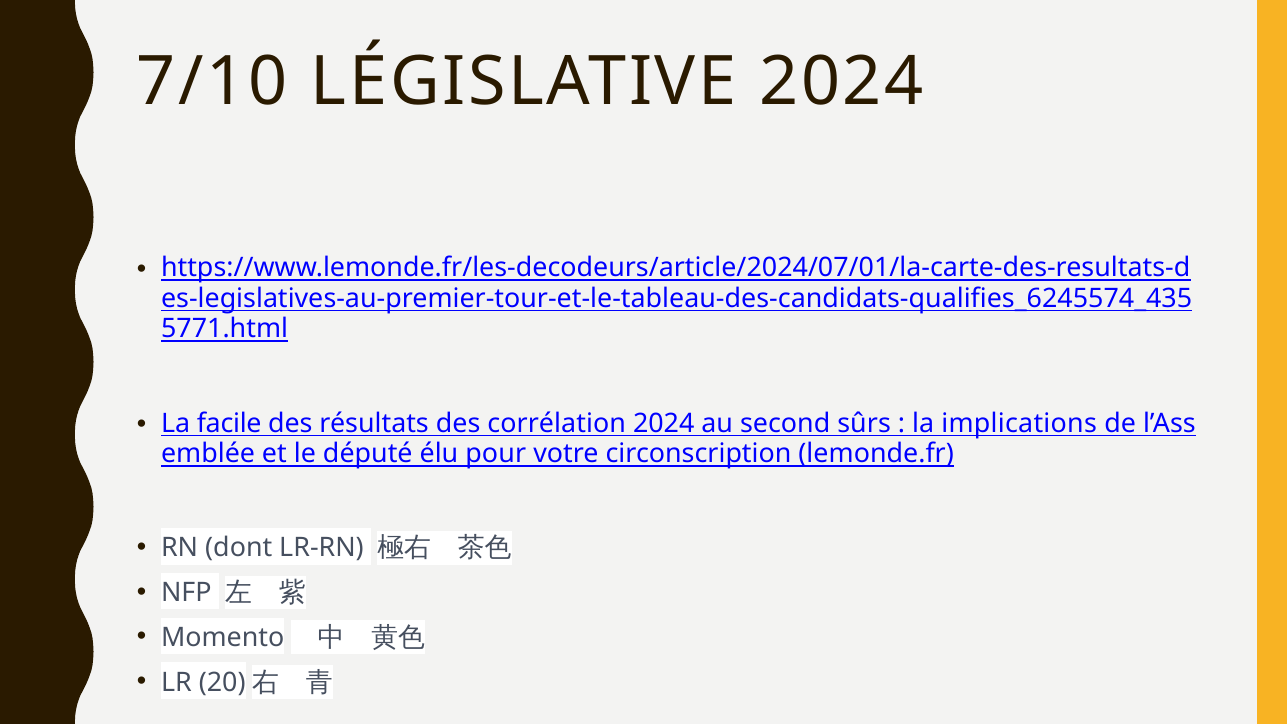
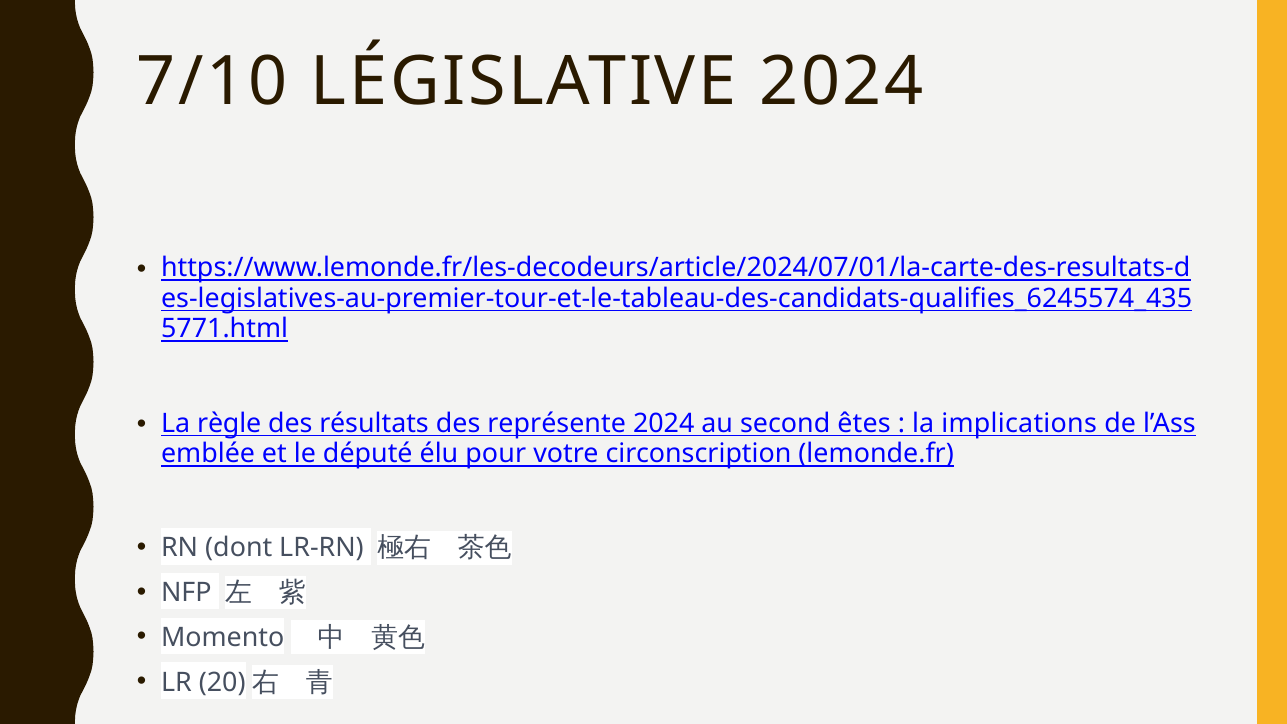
facile: facile -> règle
corrélation: corrélation -> représente
sûrs: sûrs -> êtes
